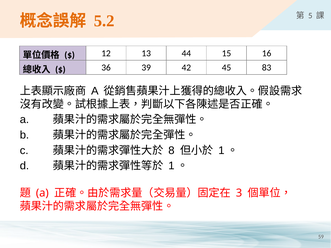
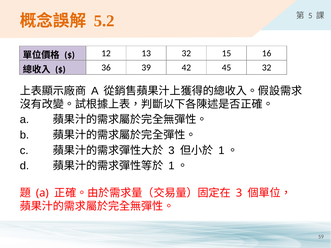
13 44: 44 -> 32
45 83: 83 -> 32
8 at (171, 151): 8 -> 3
